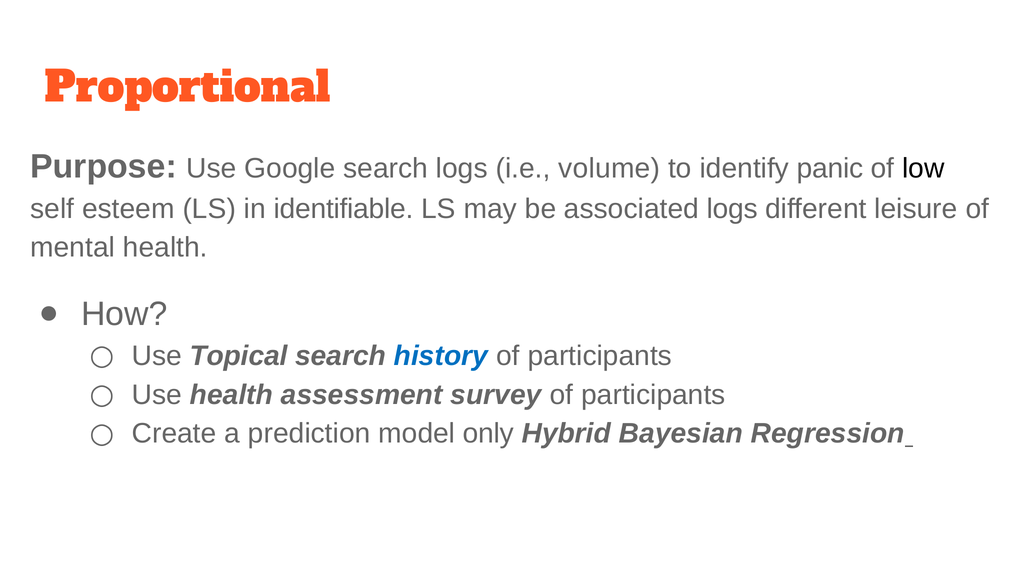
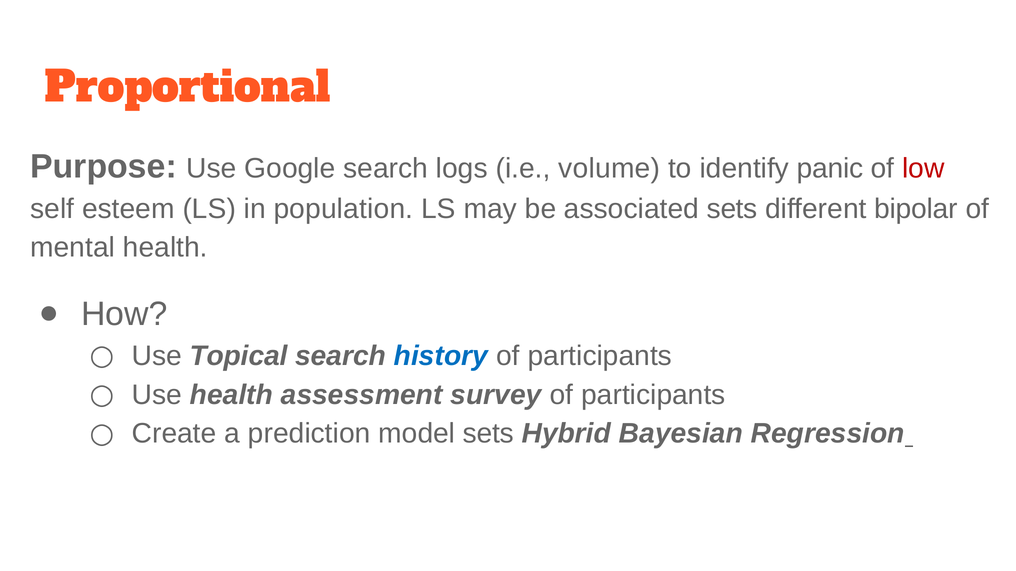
low colour: black -> red
identifiable: identifiable -> population
associated logs: logs -> sets
leisure: leisure -> bipolar
model only: only -> sets
